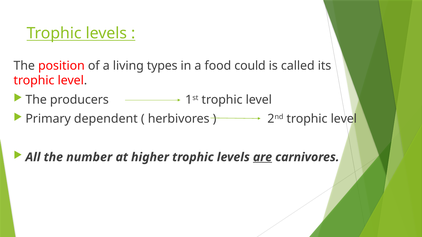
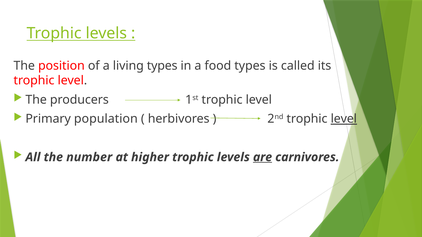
food could: could -> types
dependent: dependent -> population
level at (344, 119) underline: none -> present
